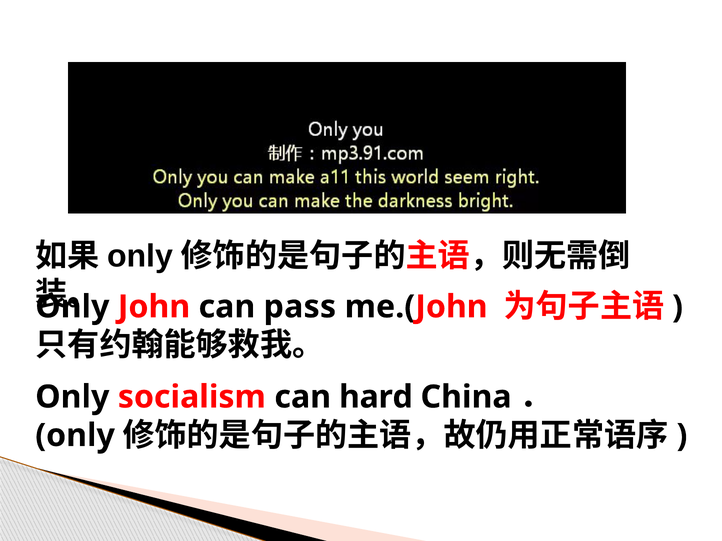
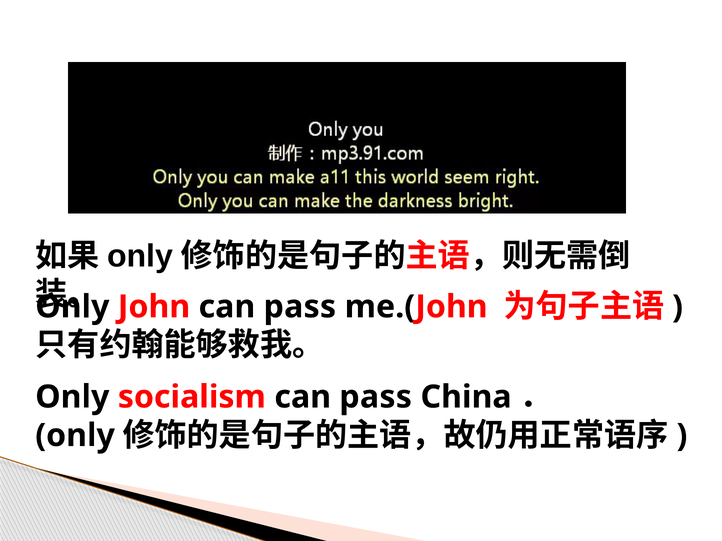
socialism can hard: hard -> pass
